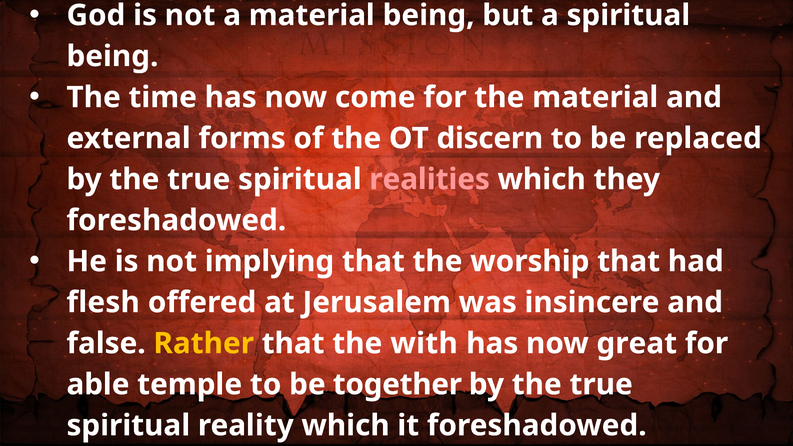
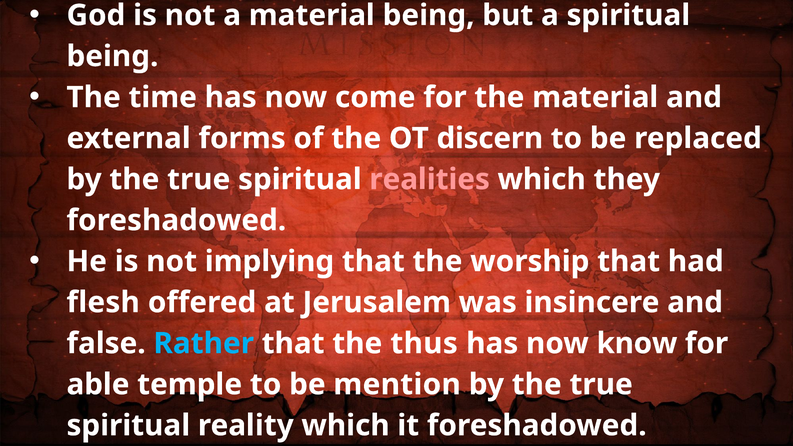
Rather colour: yellow -> light blue
with: with -> thus
great: great -> know
together: together -> mention
